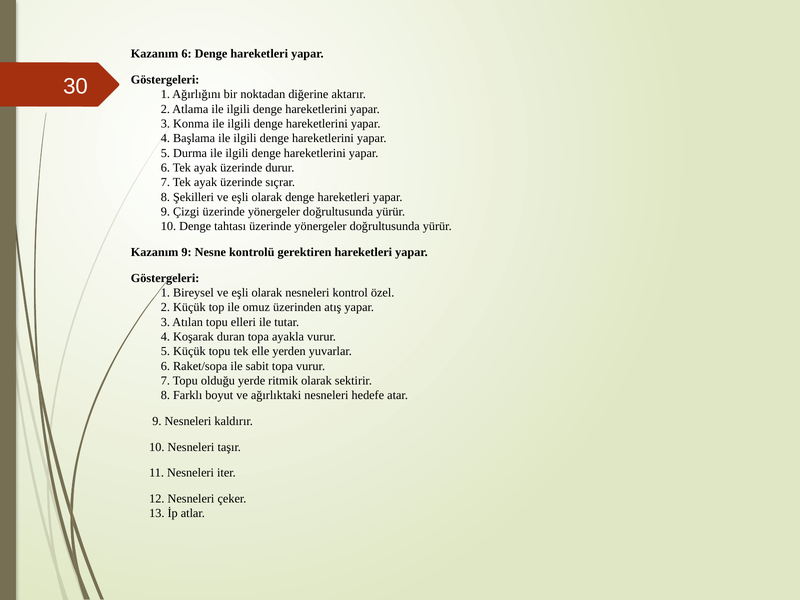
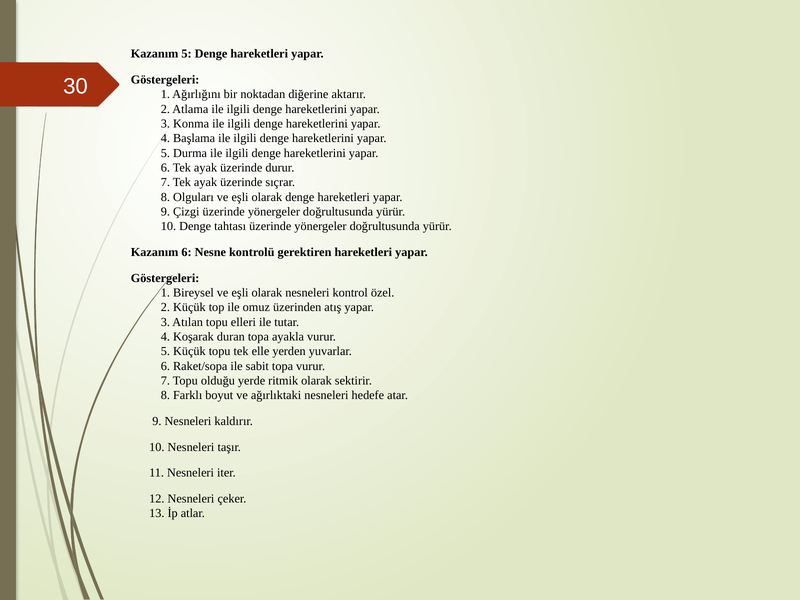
Kazanım 6: 6 -> 5
Şekilleri: Şekilleri -> Olguları
Kazanım 9: 9 -> 6
